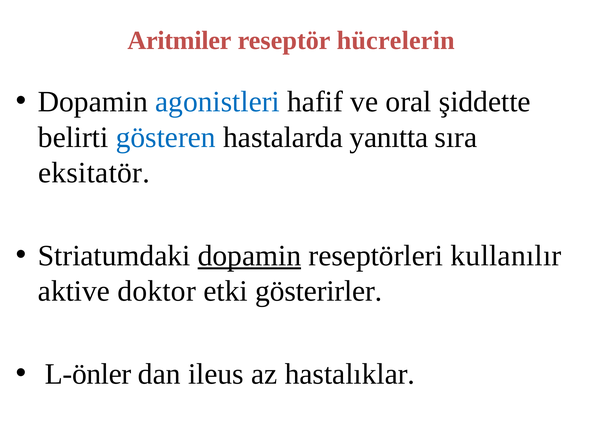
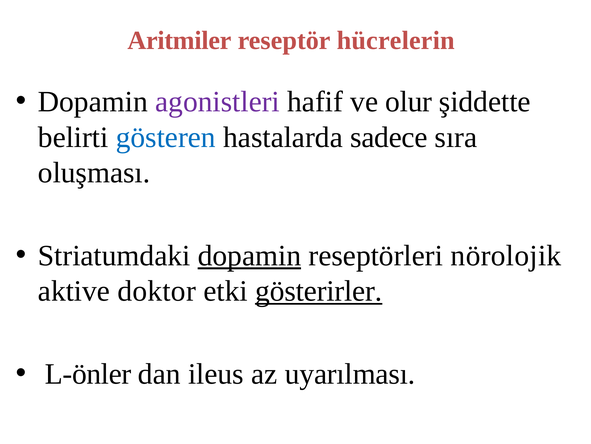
agonistleri colour: blue -> purple
oral: oral -> olur
yanıtta: yanıtta -> sadece
eksitatör: eksitatör -> oluşması
kullanılır: kullanılır -> nörolojik
gösterirler underline: none -> present
hastalıklar: hastalıklar -> uyarılması
